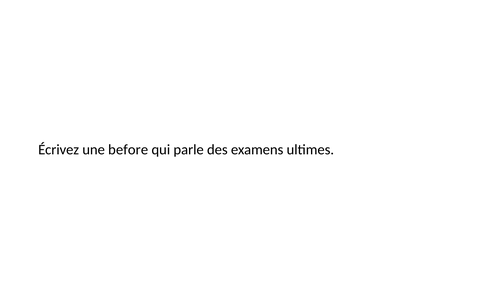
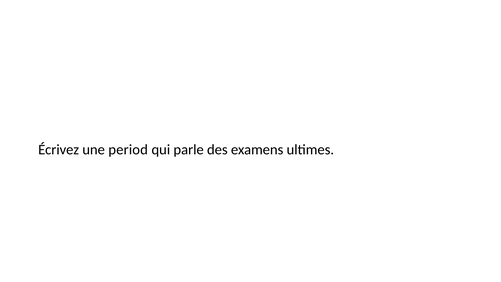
before: before -> period
